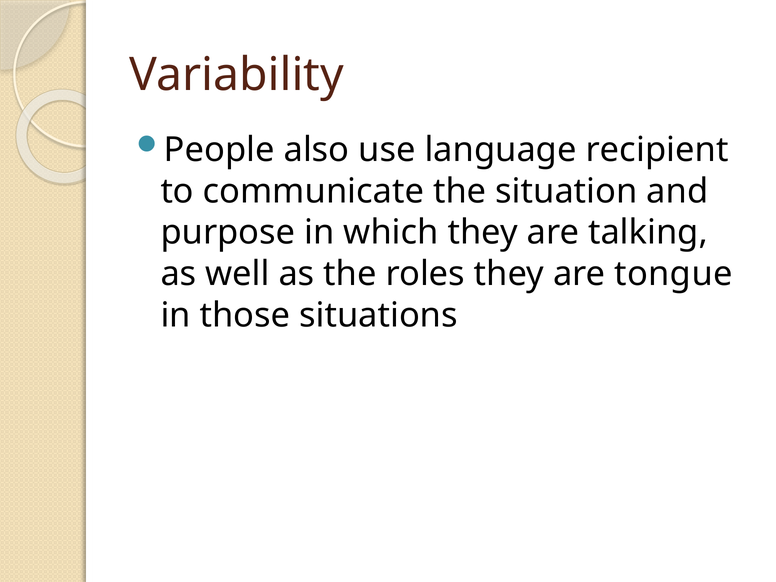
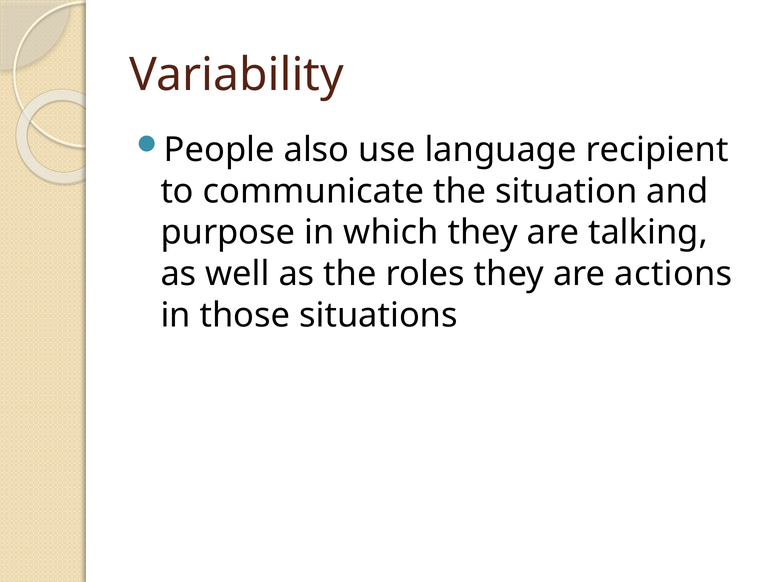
tongue: tongue -> actions
